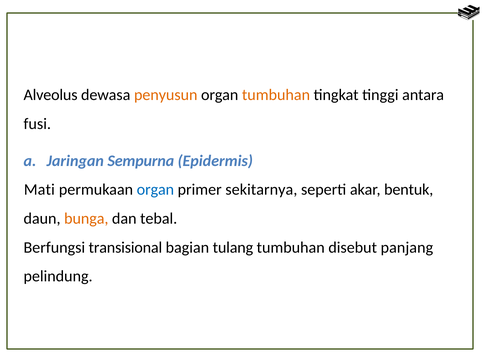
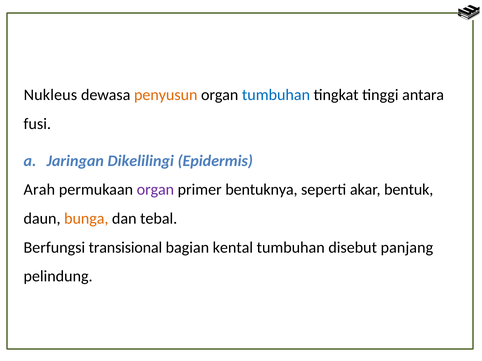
Alveolus: Alveolus -> Nukleus
tumbuhan at (276, 95) colour: orange -> blue
Sempurna: Sempurna -> Dikelilingi
Mati: Mati -> Arah
organ at (155, 190) colour: blue -> purple
sekitarnya: sekitarnya -> bentuknya
tulang: tulang -> kental
